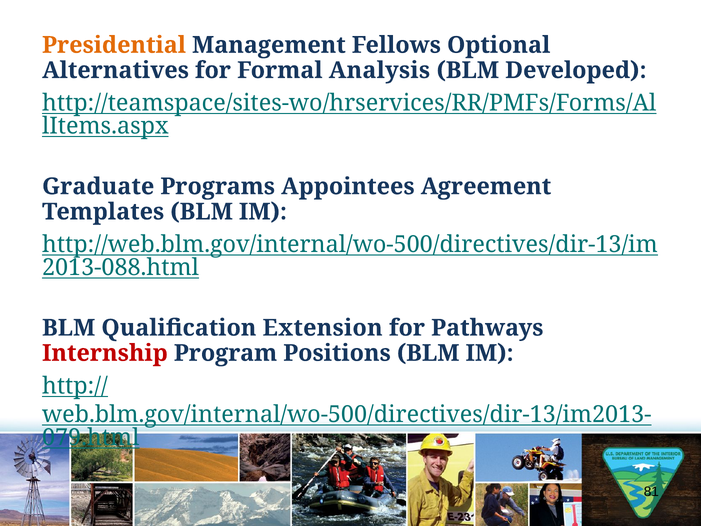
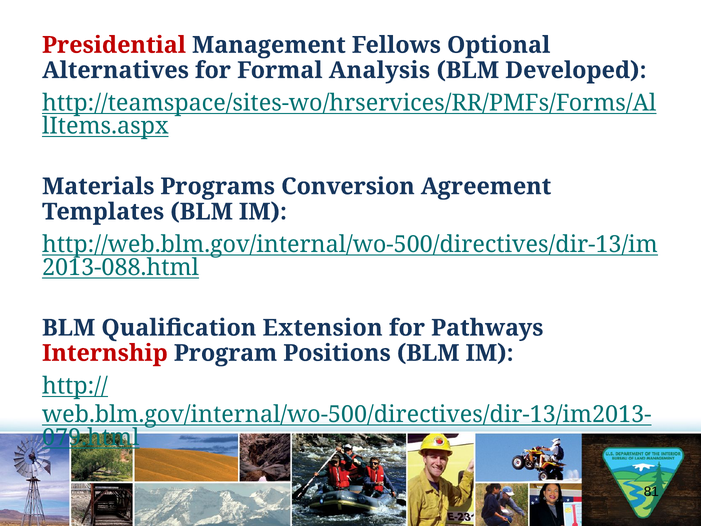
Presidential colour: orange -> red
Graduate: Graduate -> Materials
Appointees: Appointees -> Conversion
